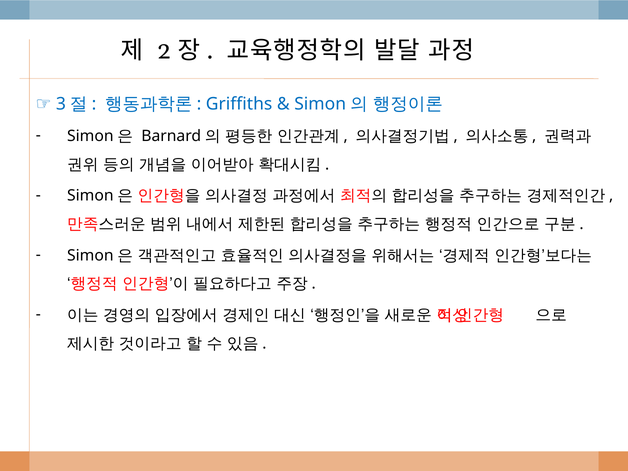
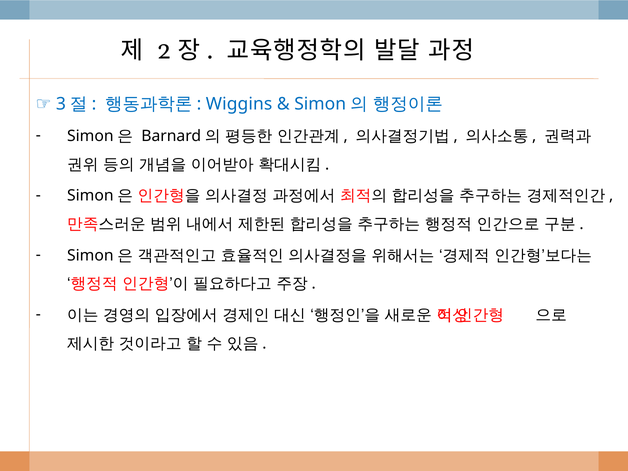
Griffiths: Griffiths -> Wiggins
